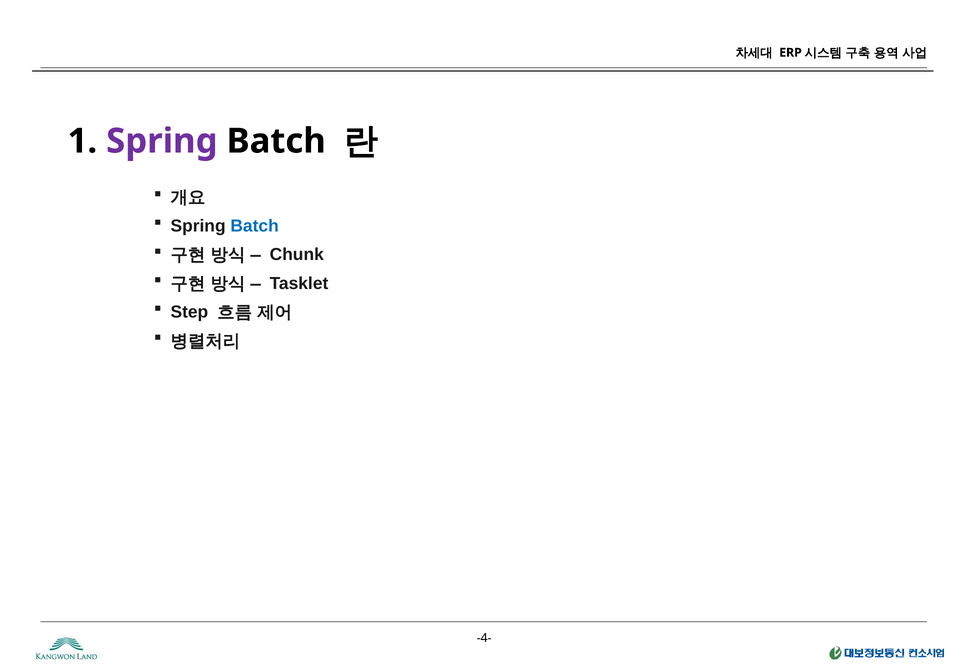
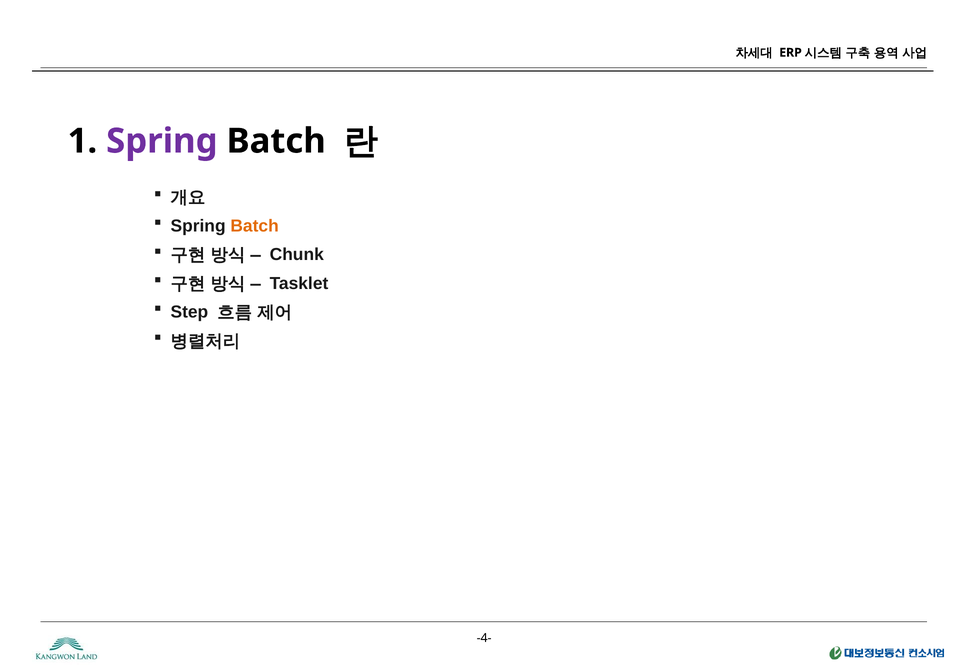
Batch at (255, 226) colour: blue -> orange
